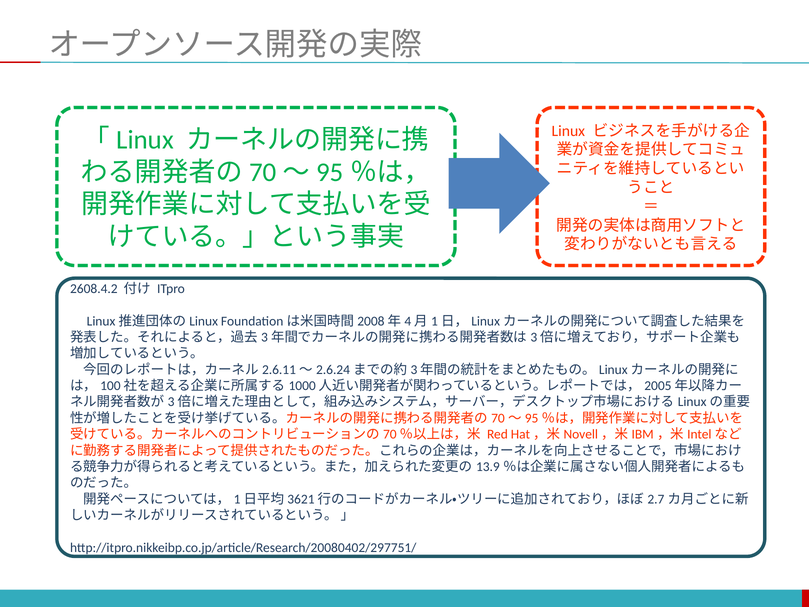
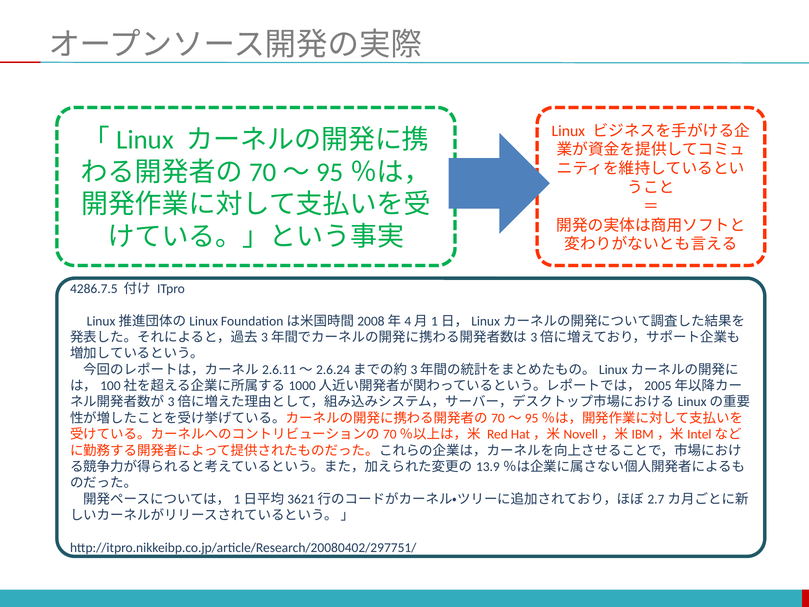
2608.4.2: 2608.4.2 -> 4286.7.5
